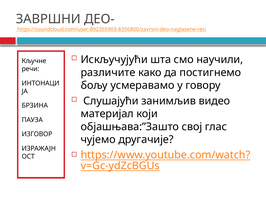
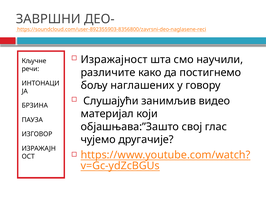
Искључујући: Искључујући -> Изражајност
усмеравамо: усмеравамо -> наглашених
